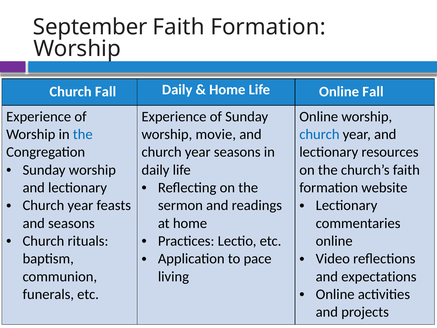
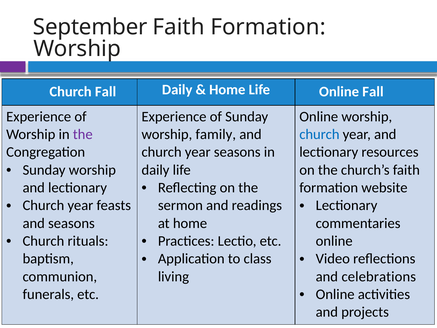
the at (83, 134) colour: blue -> purple
movie: movie -> family
pace: pace -> class
expectations: expectations -> celebrations
